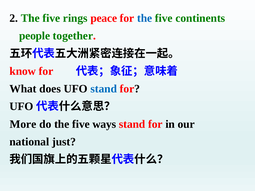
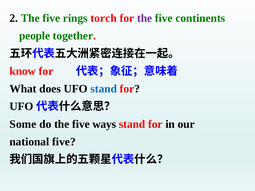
peace: peace -> torch
the at (145, 18) colour: blue -> purple
More: More -> Some
national just: just -> five
